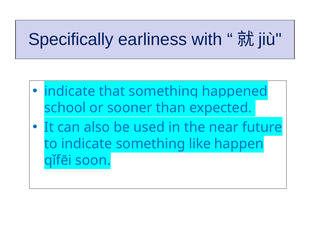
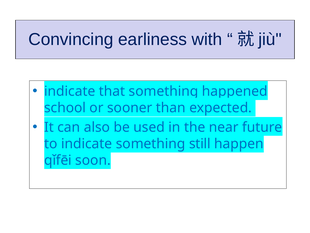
Specifically: Specifically -> Convincing
like: like -> still
